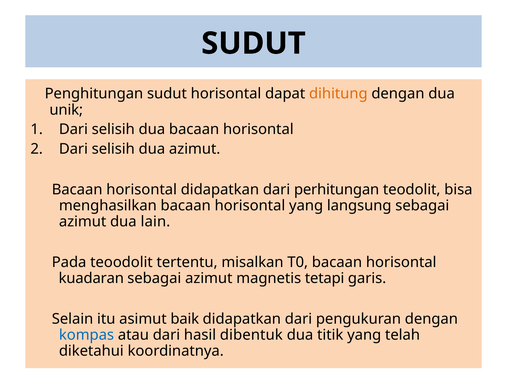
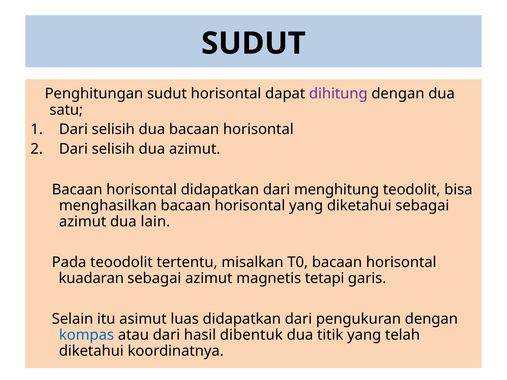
dihitung colour: orange -> purple
unik: unik -> satu
perhitungan: perhitungan -> menghitung
yang langsung: langsung -> diketahui
baik: baik -> luas
